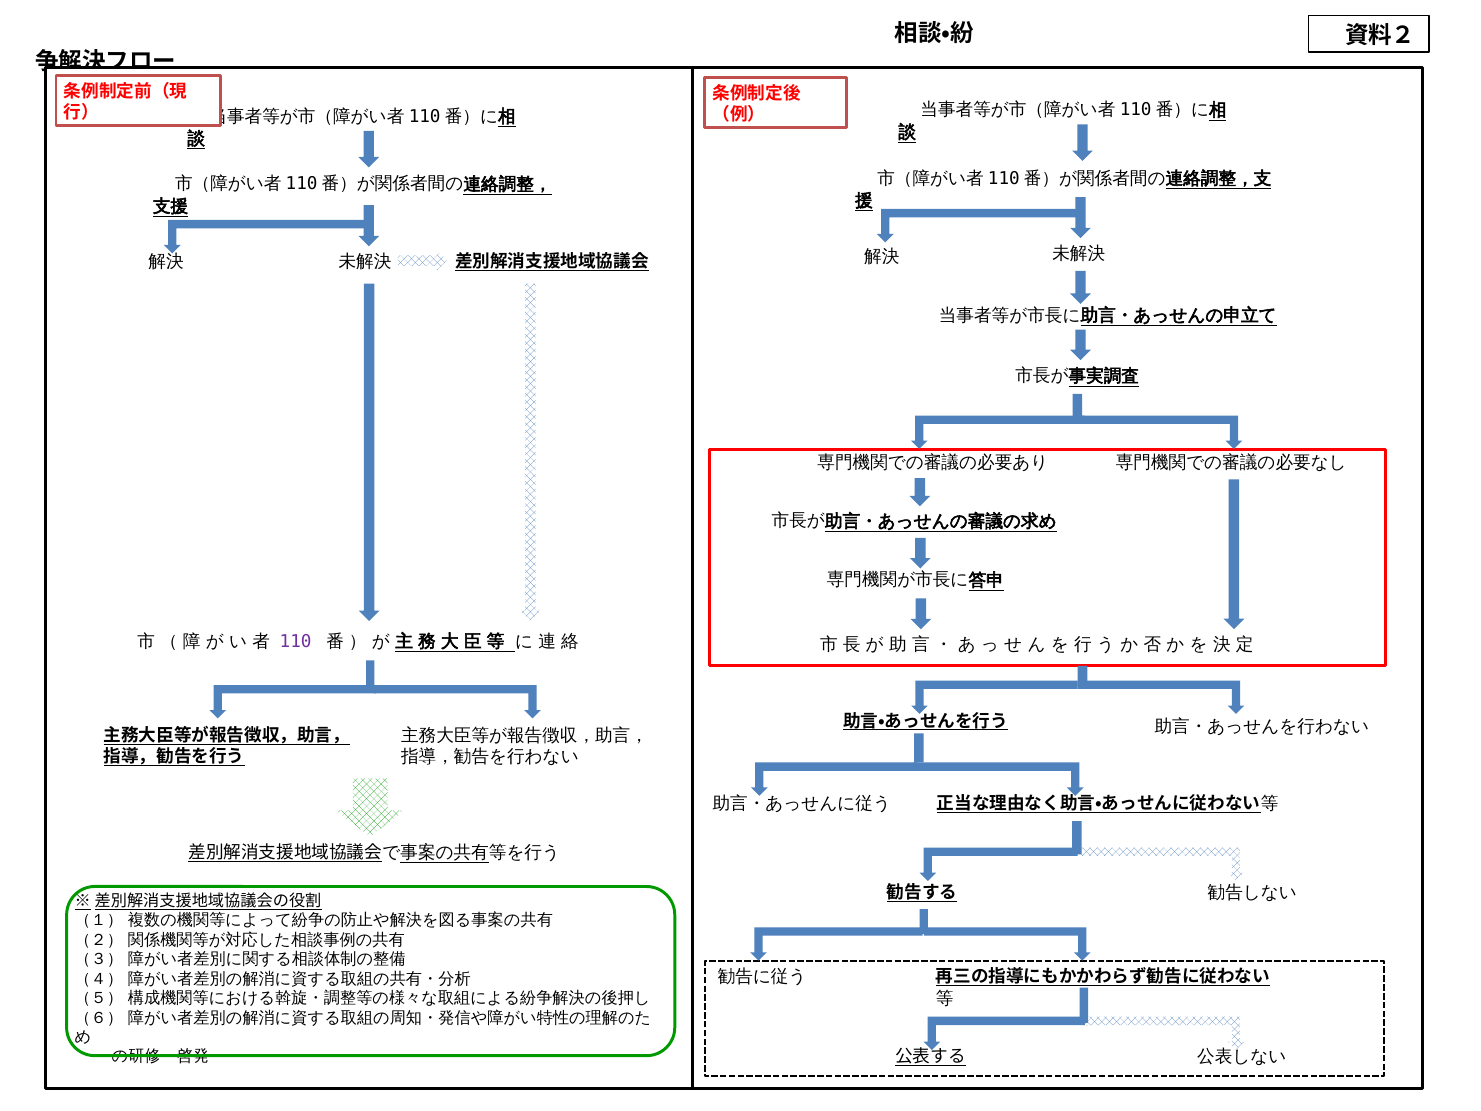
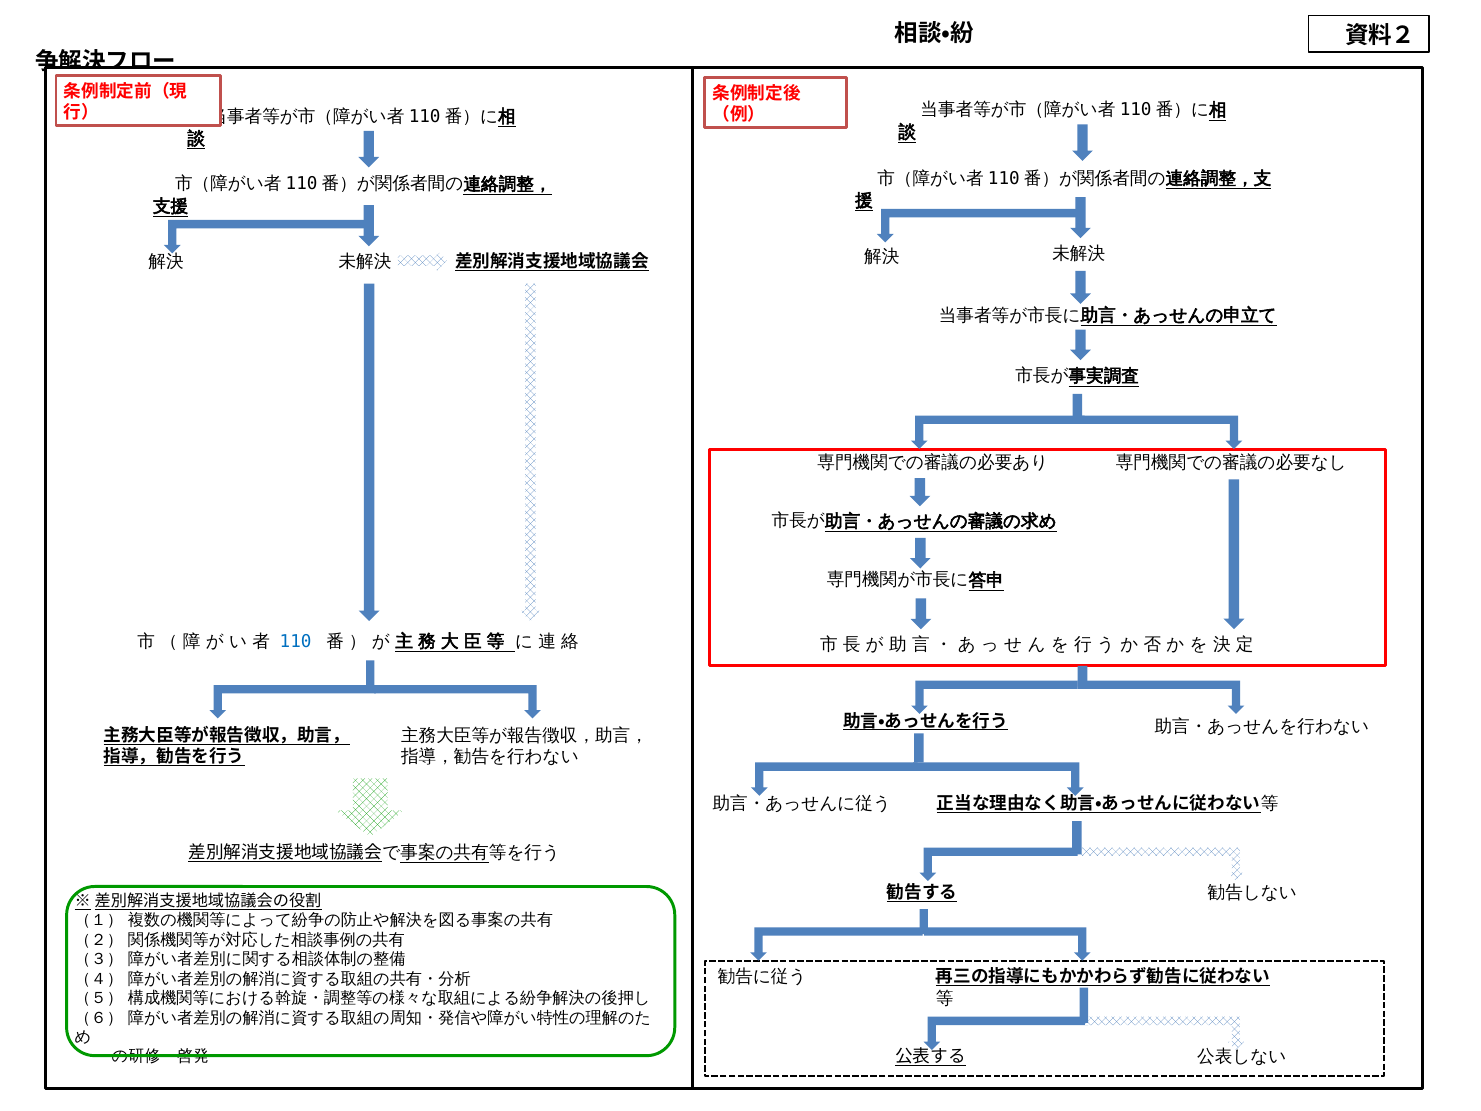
110 colour: purple -> blue
